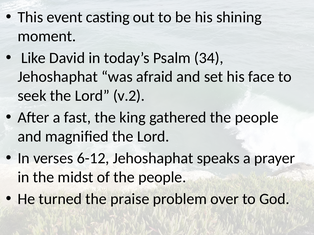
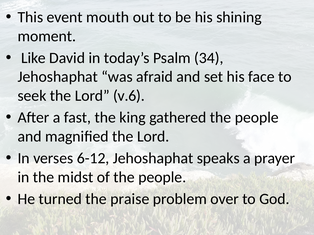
casting: casting -> mouth
v.2: v.2 -> v.6
